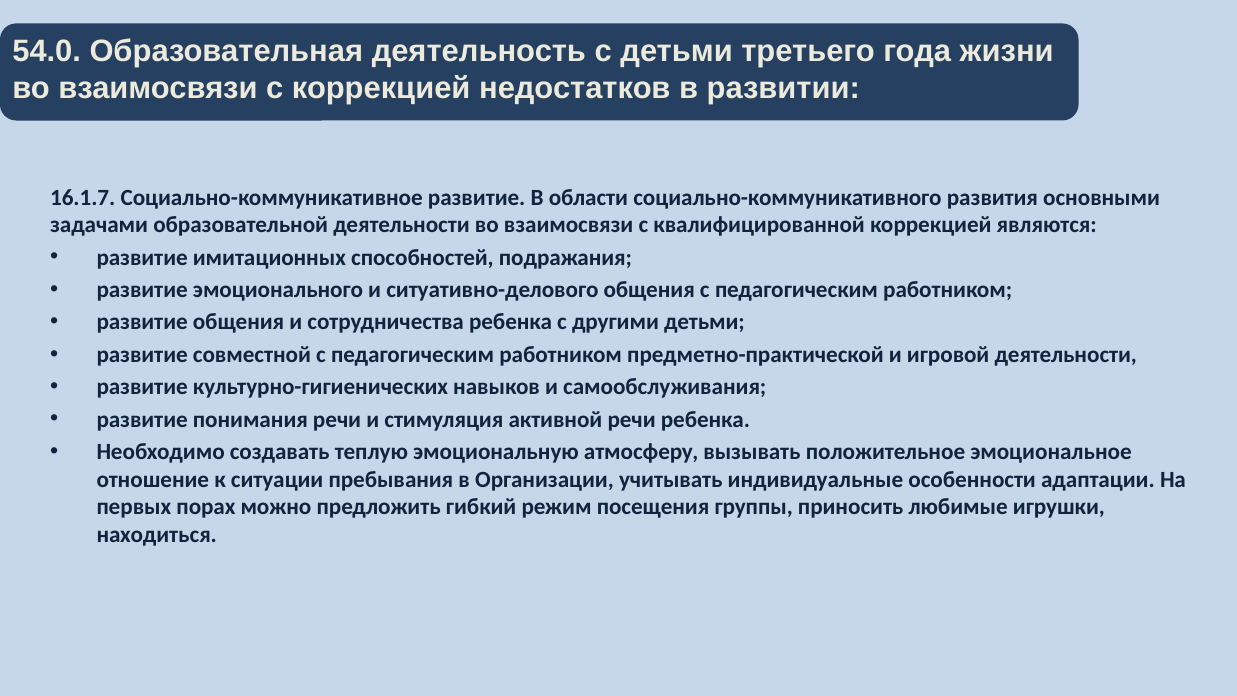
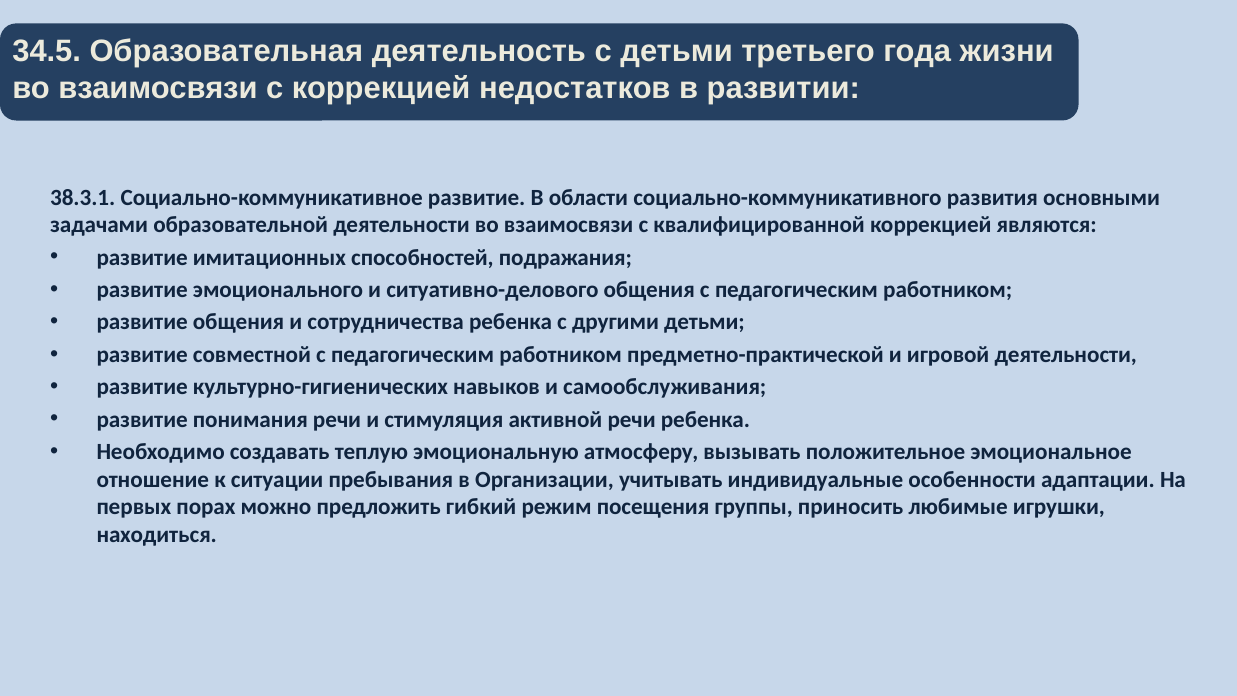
54.0: 54.0 -> 34.5
16.1.7: 16.1.7 -> 38.3.1
